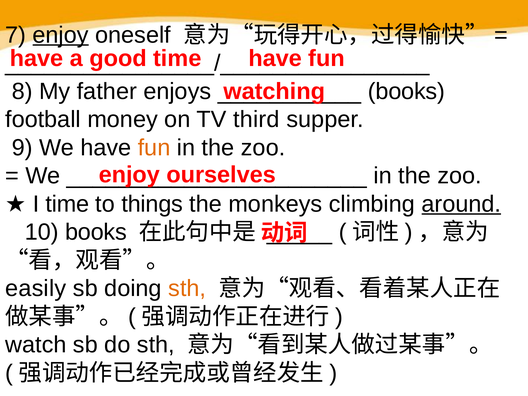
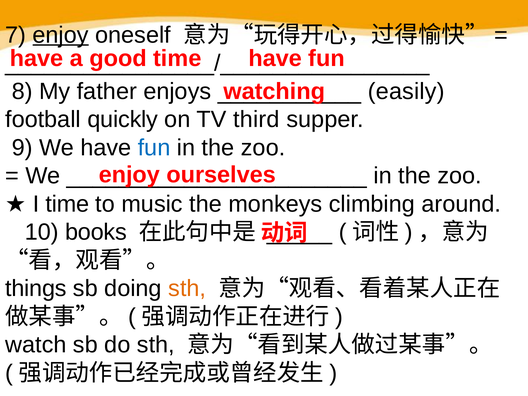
books at (406, 91): books -> easily
money: money -> quickly
fun at (154, 148) colour: orange -> blue
things: things -> music
around underline: present -> none
easily: easily -> things
